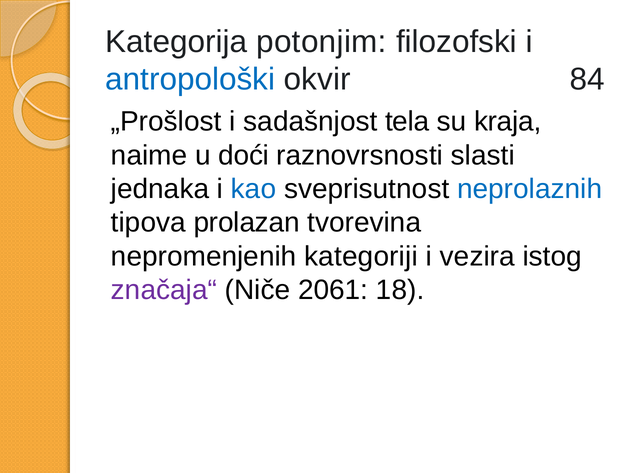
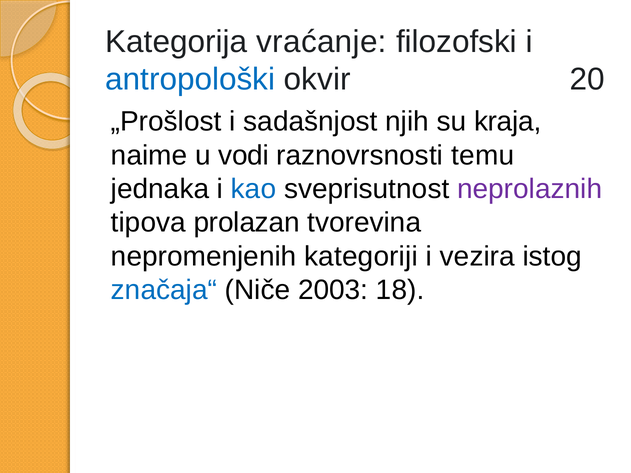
potonjim: potonjim -> vraćanje
84: 84 -> 20
tela: tela -> njih
doći: doći -> vodi
slasti: slasti -> temu
neprolaznih colour: blue -> purple
značaja“ colour: purple -> blue
2061: 2061 -> 2003
